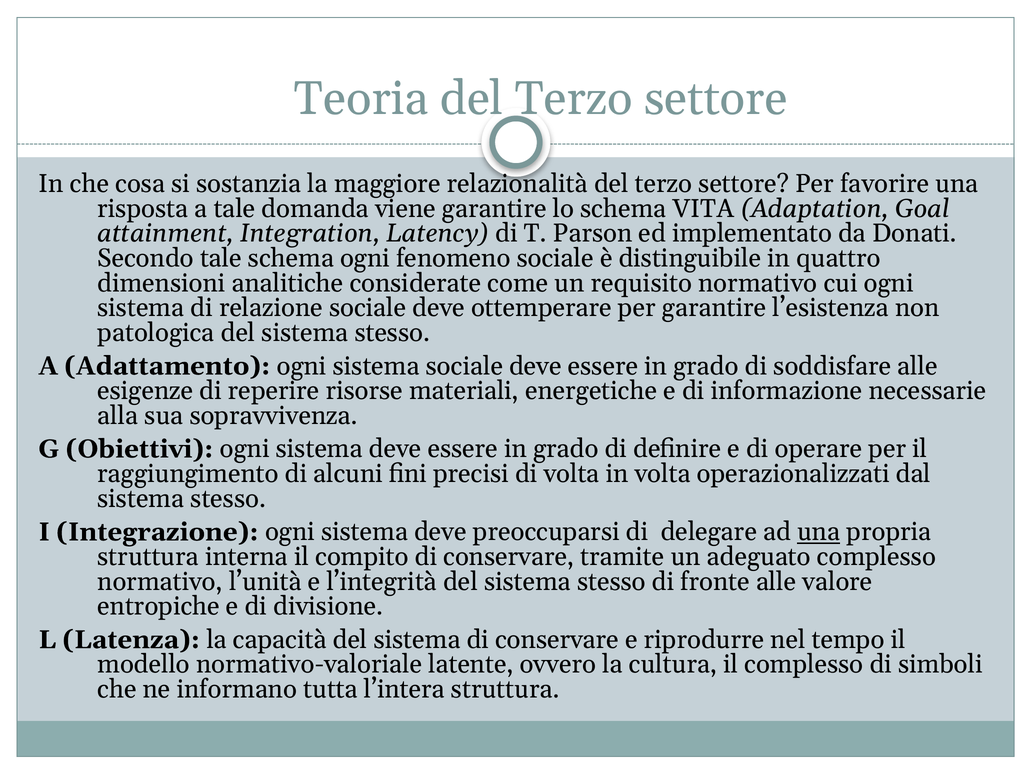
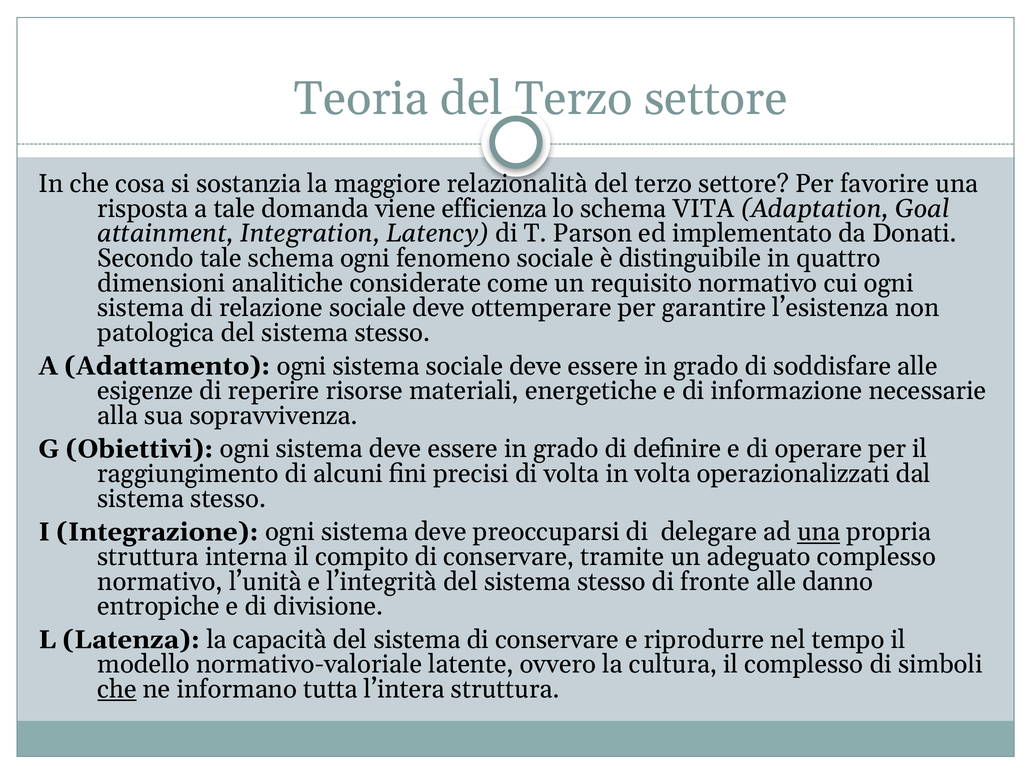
viene garantire: garantire -> efficienza
valore: valore -> danno
che at (117, 689) underline: none -> present
